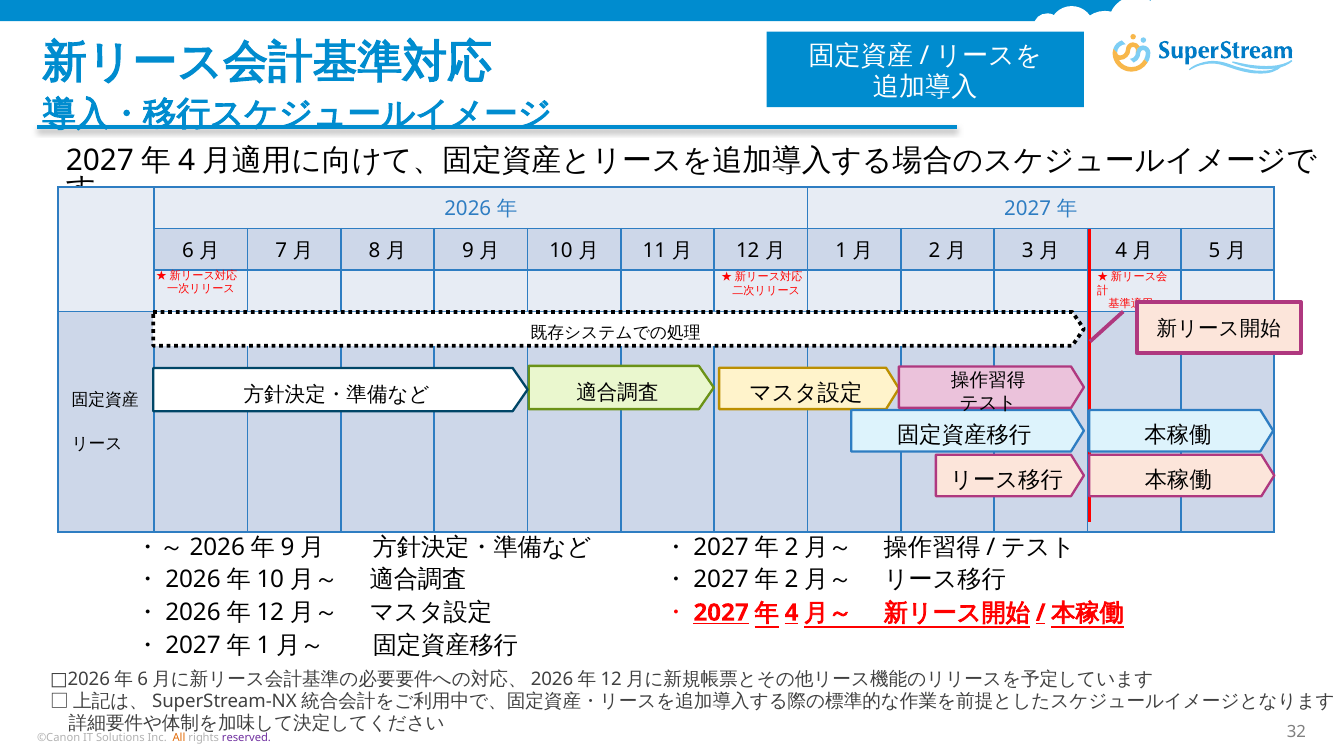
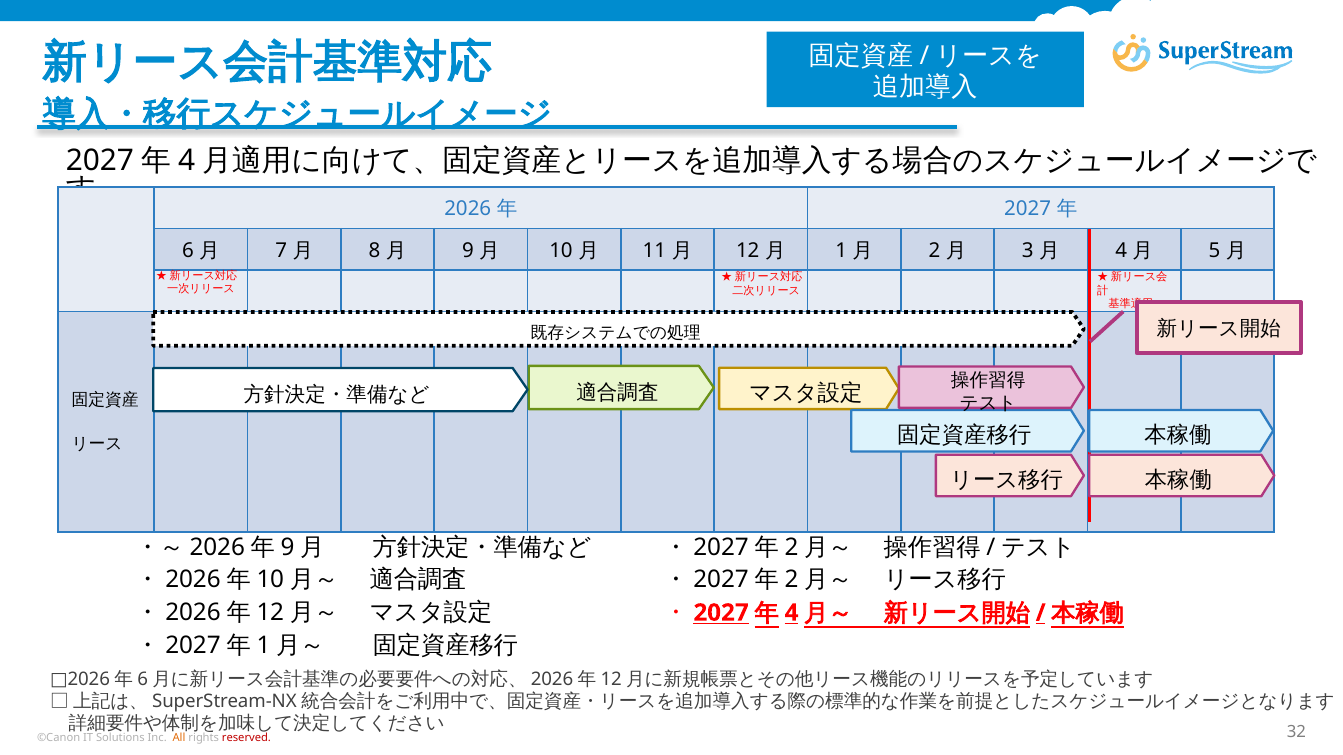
reserved colour: purple -> red
